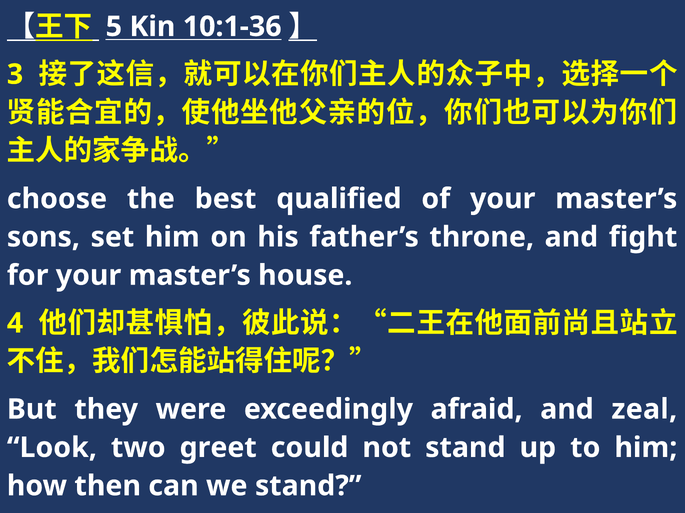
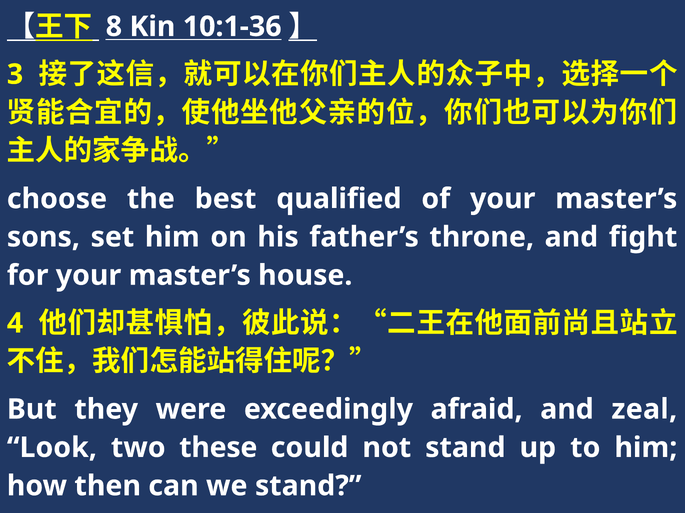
5: 5 -> 8
greet: greet -> these
